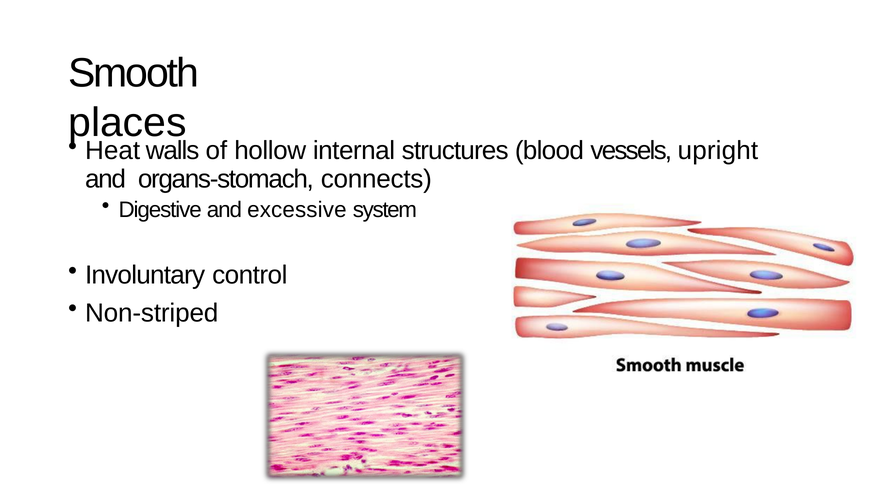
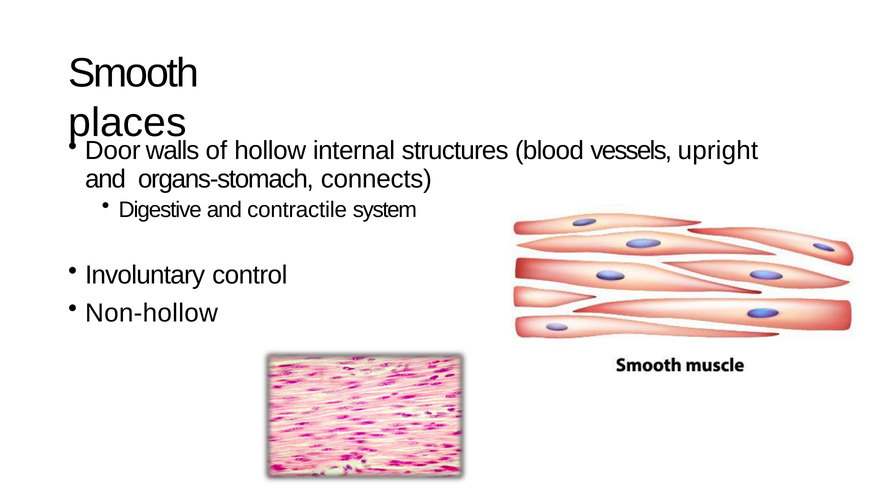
Heat: Heat -> Door
excessive: excessive -> contractile
Non-striped: Non-striped -> Non-hollow
